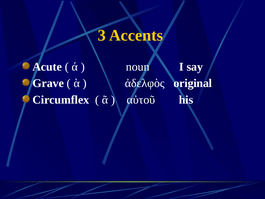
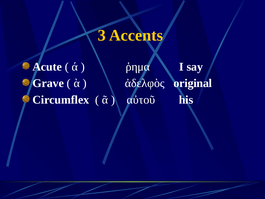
noun: noun -> ῥημα
